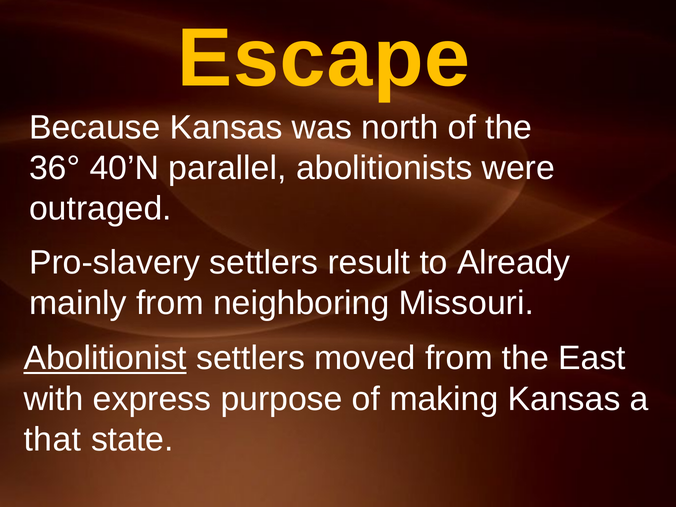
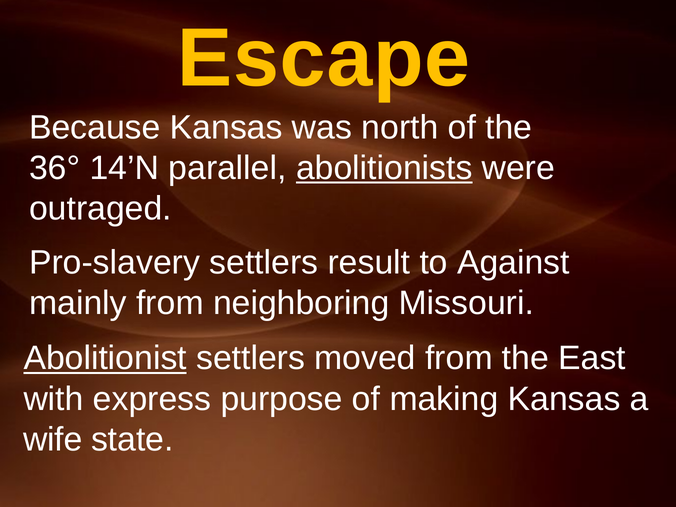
40’N: 40’N -> 14’N
abolitionists underline: none -> present
Already: Already -> Against
that: that -> wife
